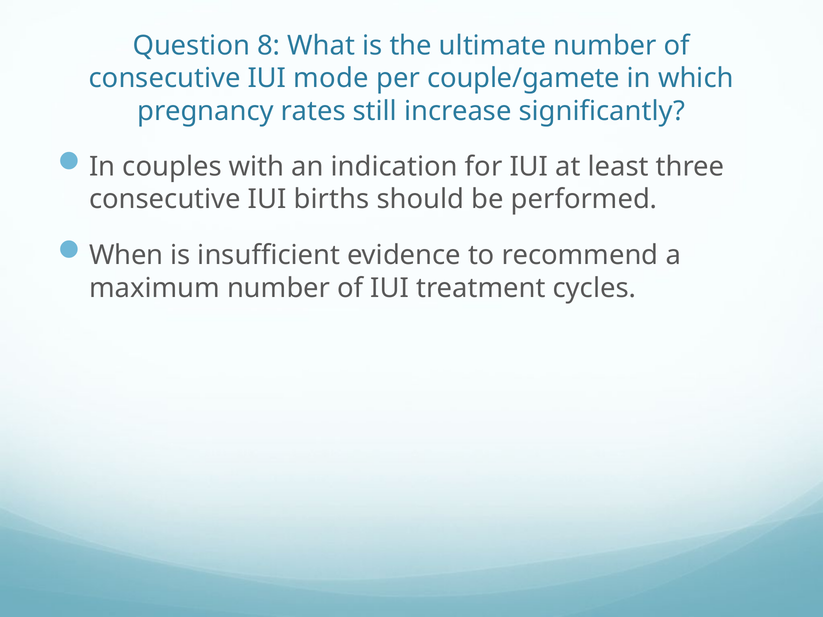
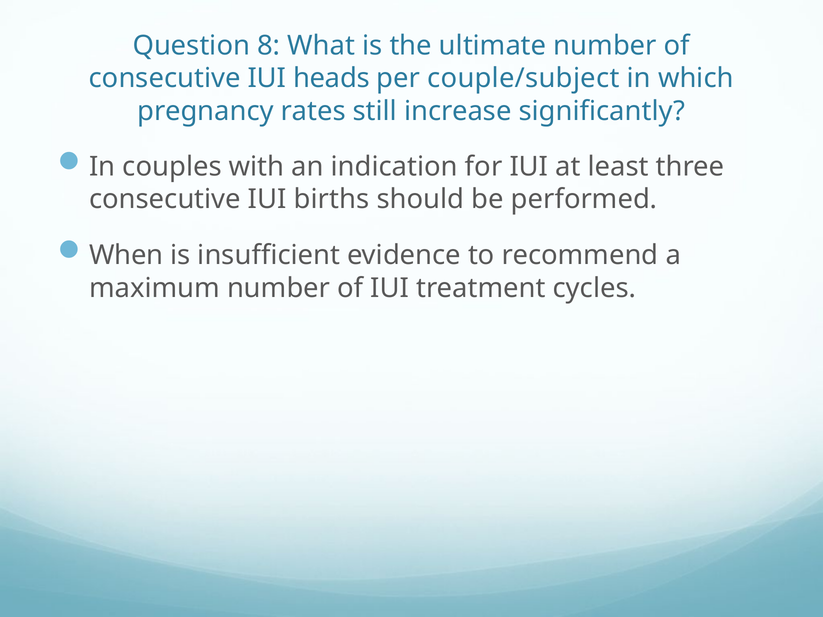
mode: mode -> heads
couple/gamete: couple/gamete -> couple/subject
